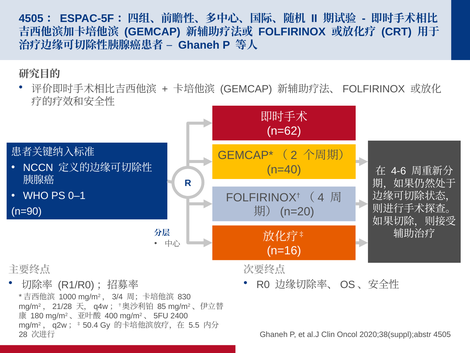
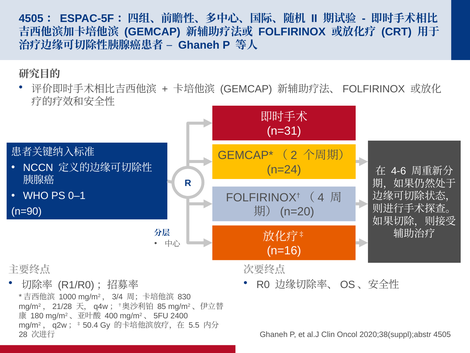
n=62: n=62 -> n=31
n=40: n=40 -> n=24
